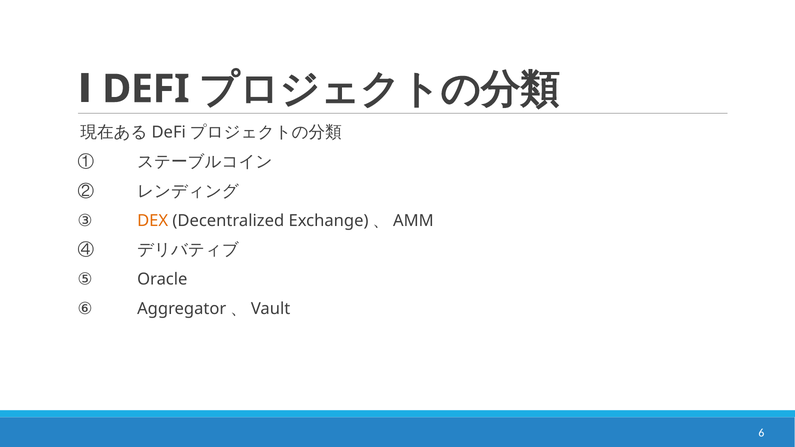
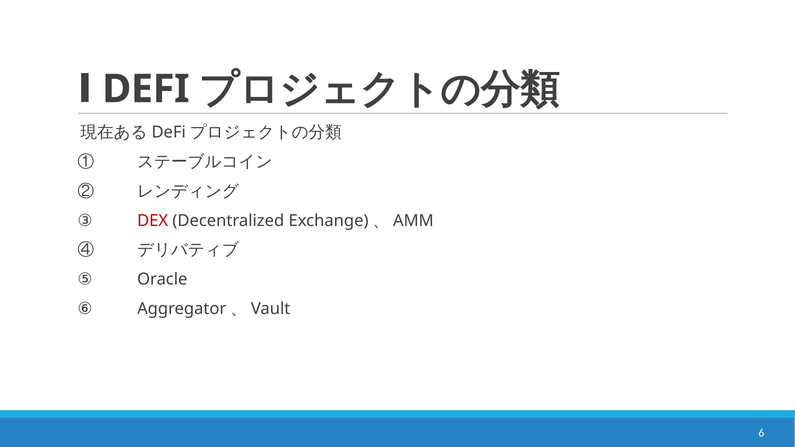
DEX colour: orange -> red
